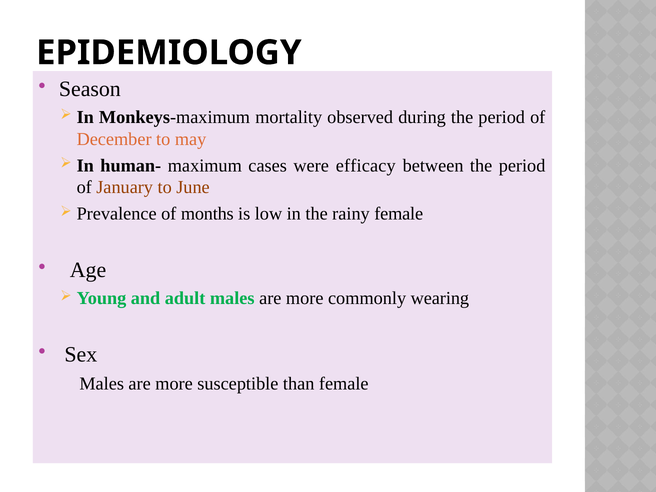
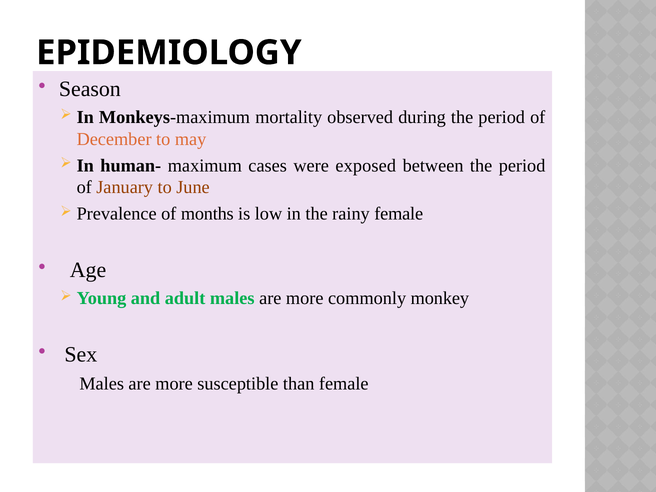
efficacy: efficacy -> exposed
wearing: wearing -> monkey
